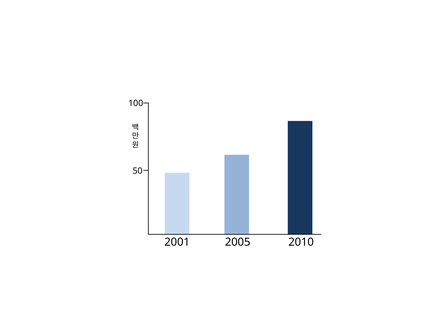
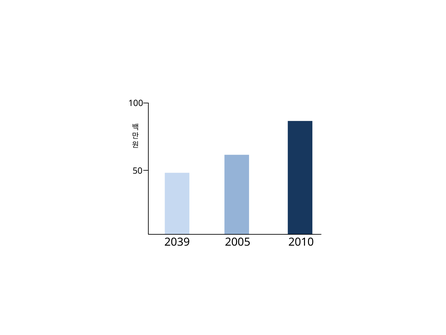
2001: 2001 -> 2039
